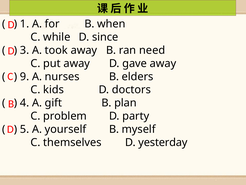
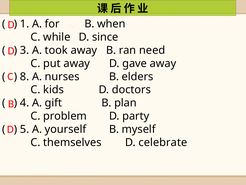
9: 9 -> 8
yesterday: yesterday -> celebrate
